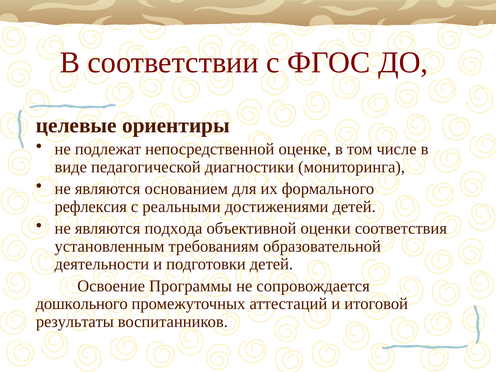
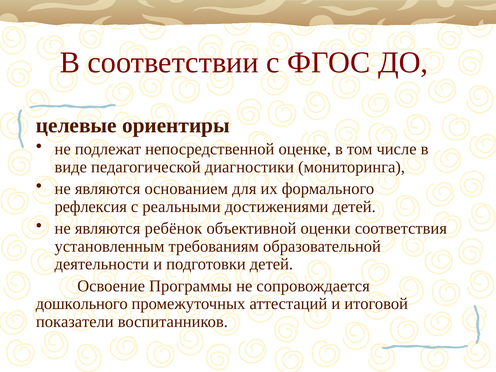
подхода: подхода -> ребёнок
результаты: результаты -> показатели
